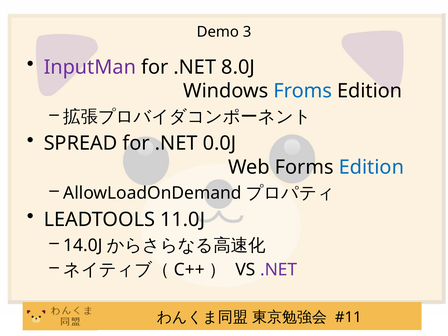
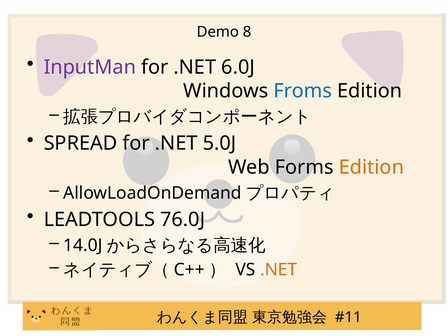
3: 3 -> 8
8.0J: 8.0J -> 6.0J
0.0J: 0.0J -> 5.0J
Edition at (371, 167) colour: blue -> orange
11.0J: 11.0J -> 76.0J
.NET at (279, 270) colour: purple -> orange
